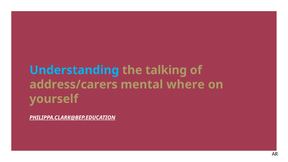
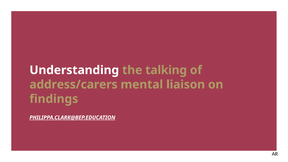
Understanding colour: light blue -> white
where: where -> liaison
yourself: yourself -> findings
